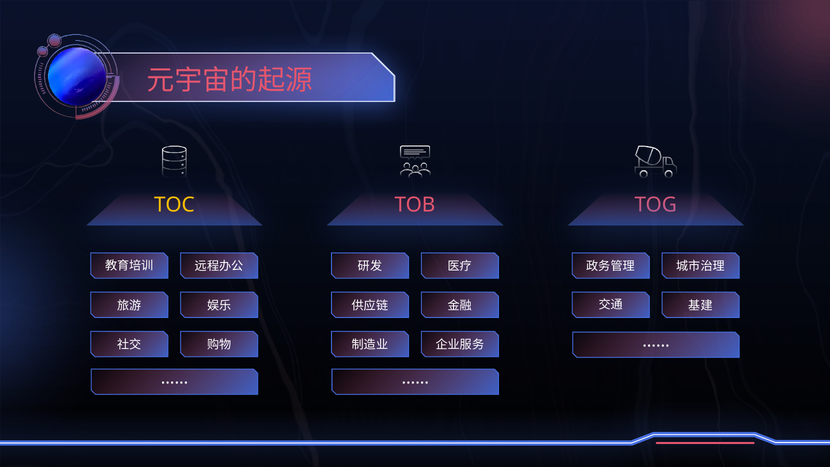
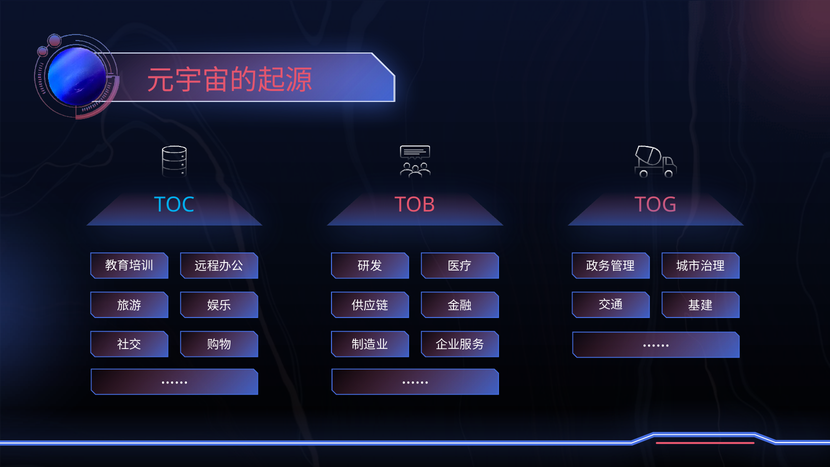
TOC colour: yellow -> light blue
